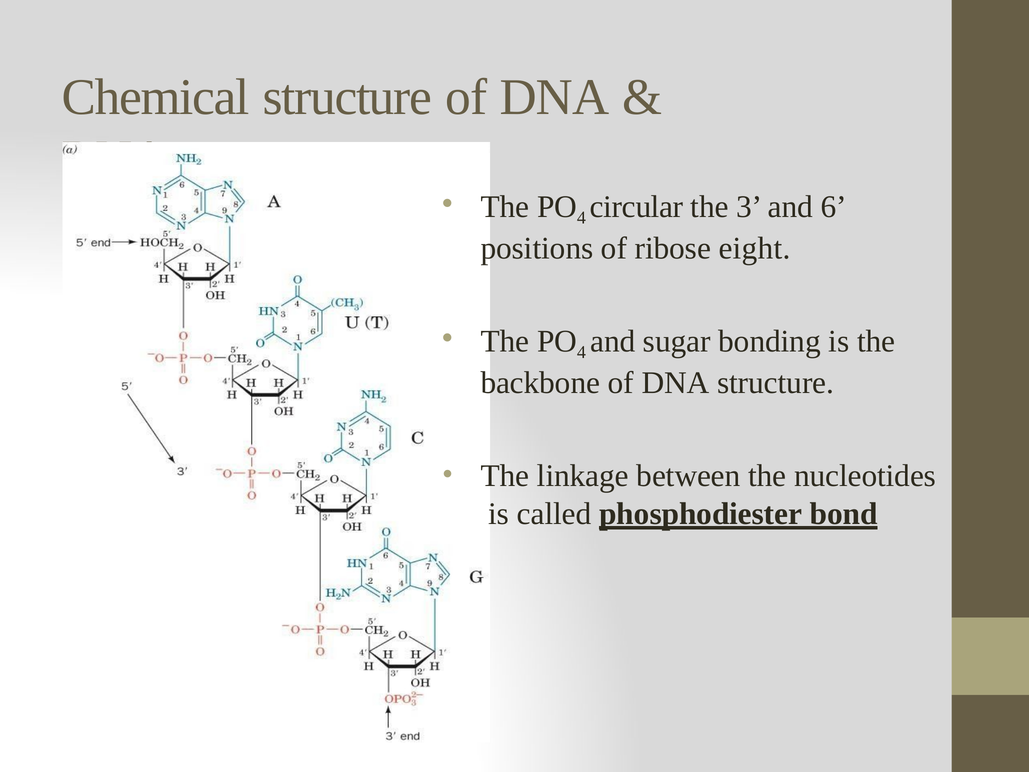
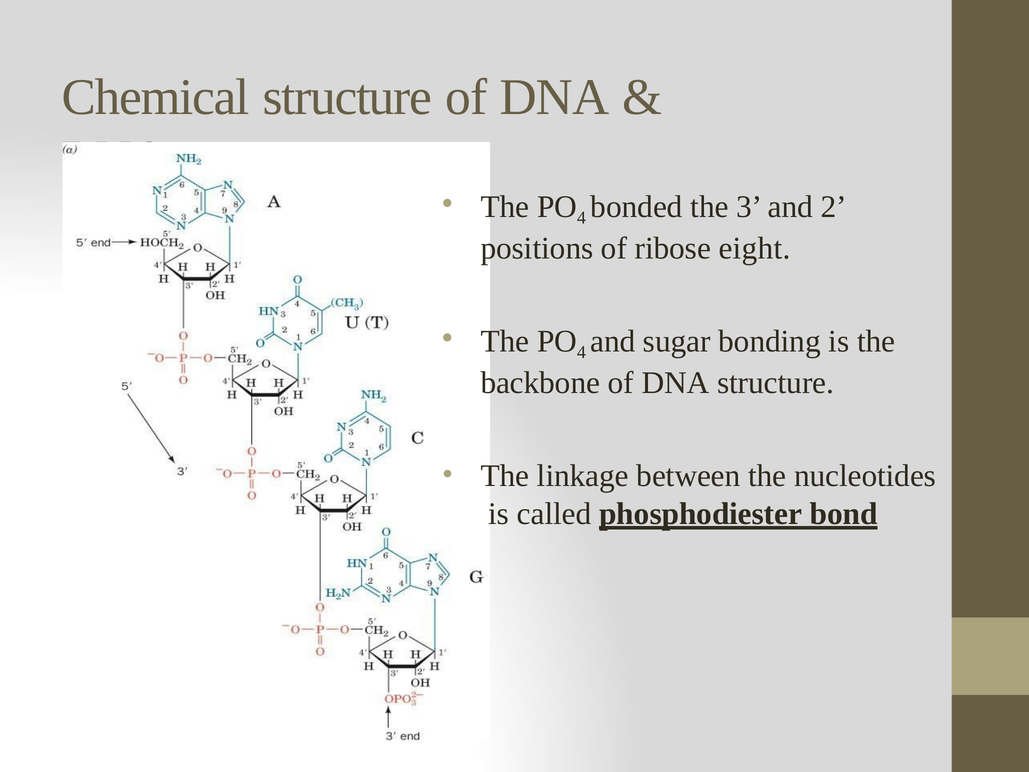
circular: circular -> bonded
6: 6 -> 2
